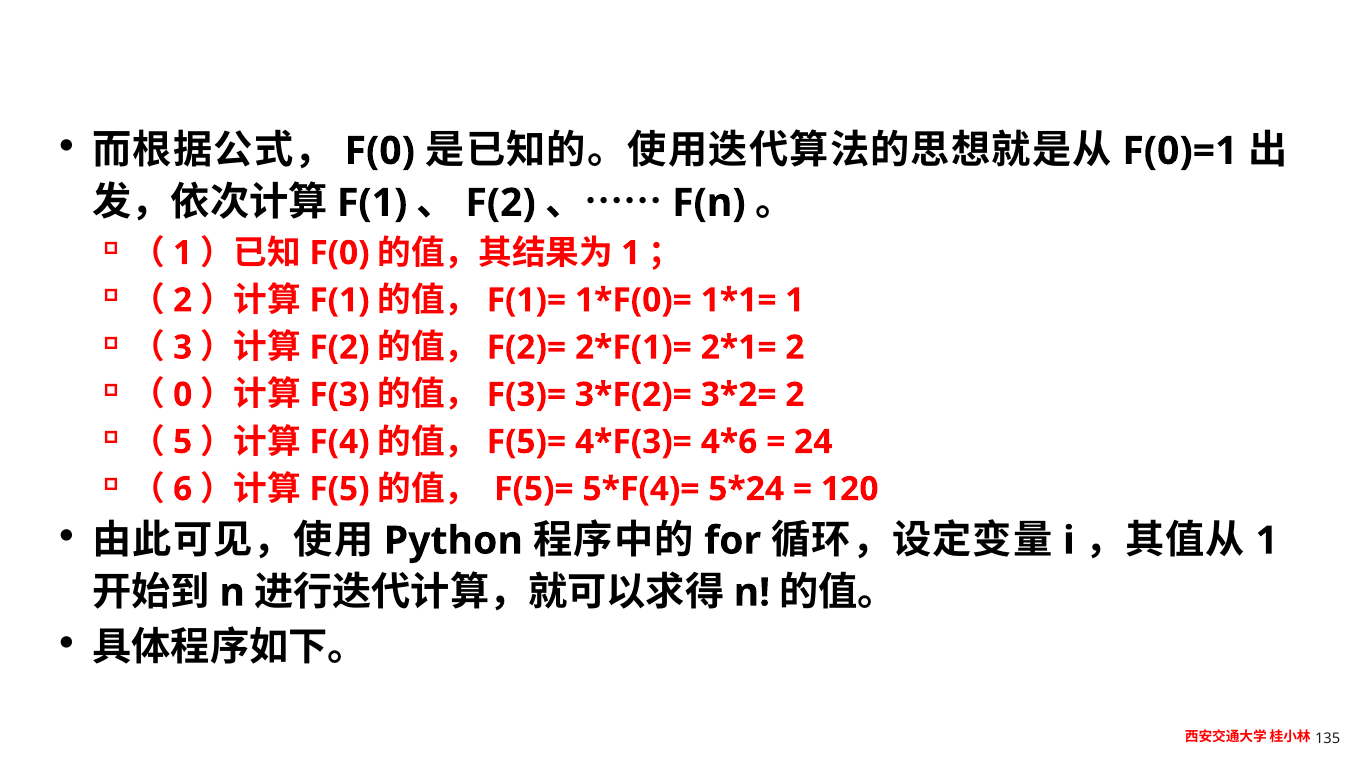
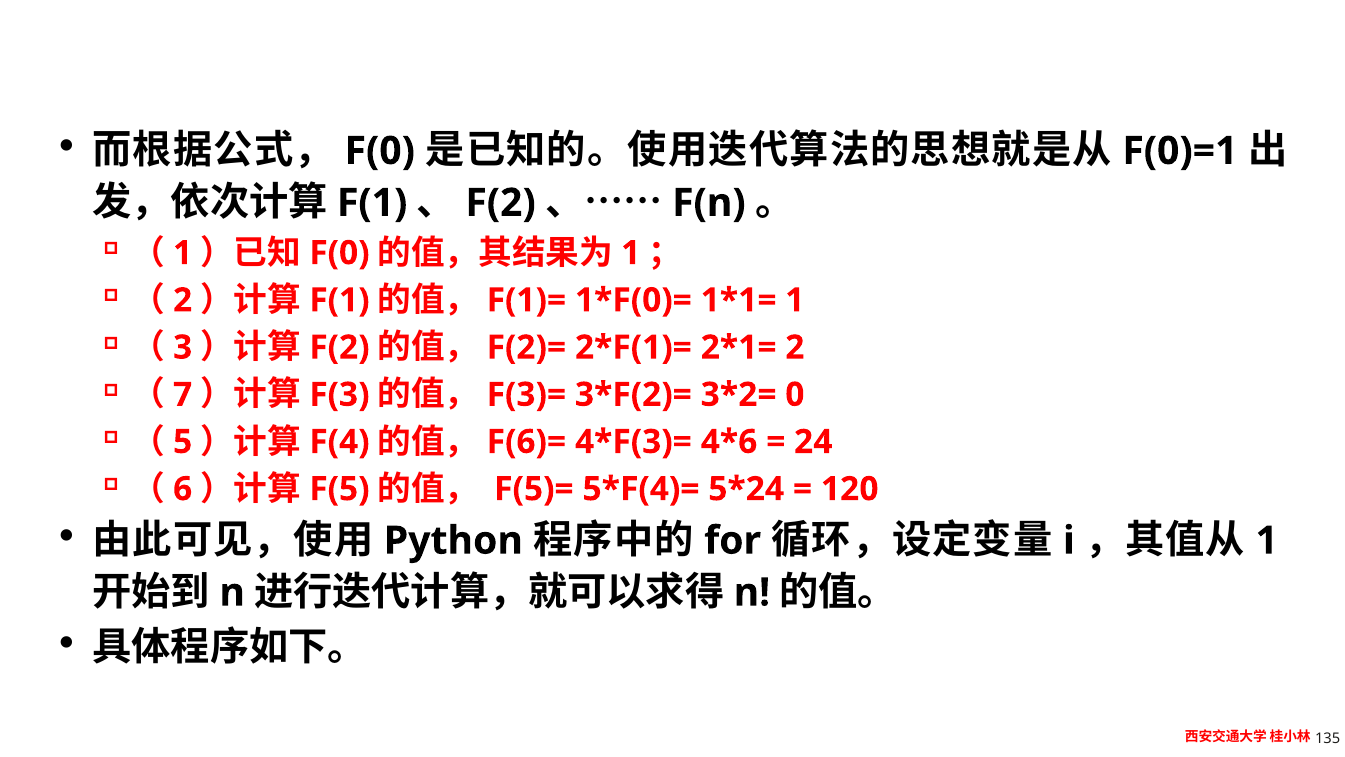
0: 0 -> 7
2 at (795, 394): 2 -> 0
F(5)= at (526, 442): F(5)= -> F(6)=
